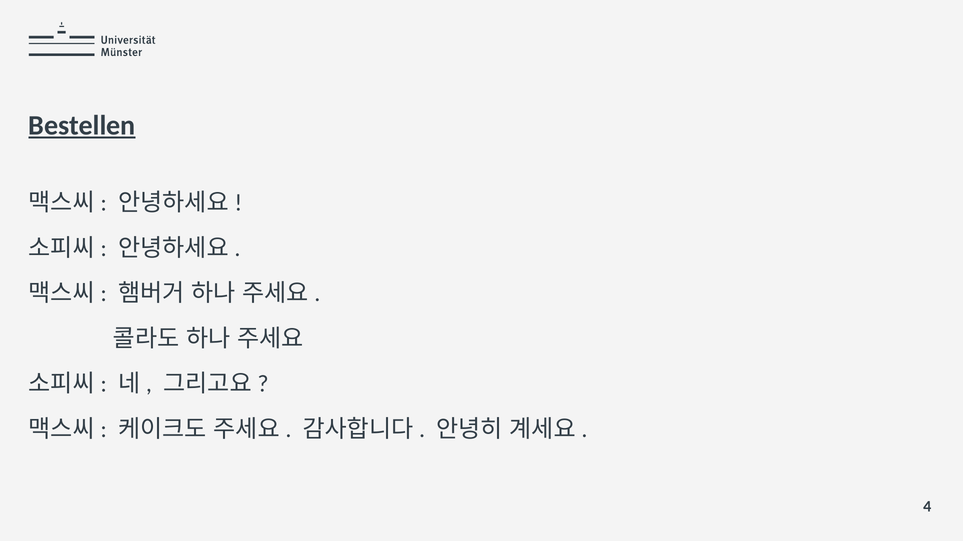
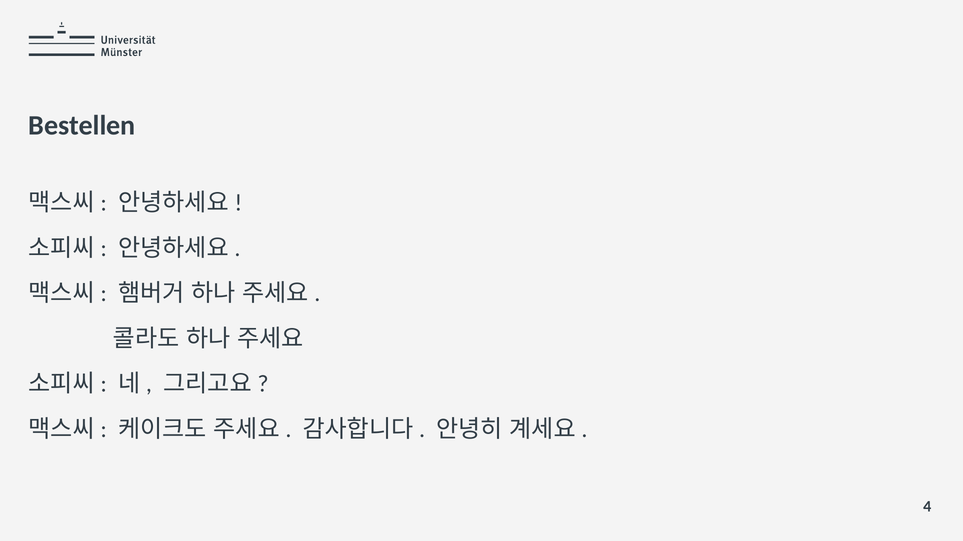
Bestellen underline: present -> none
